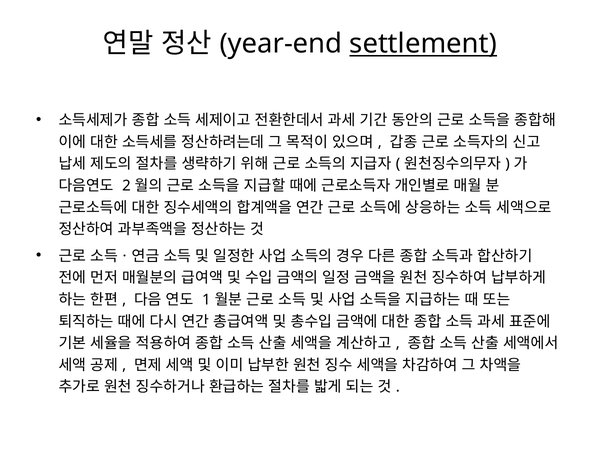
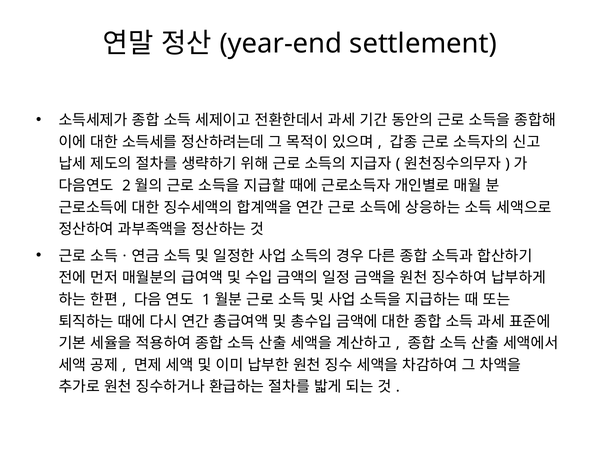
settlement underline: present -> none
